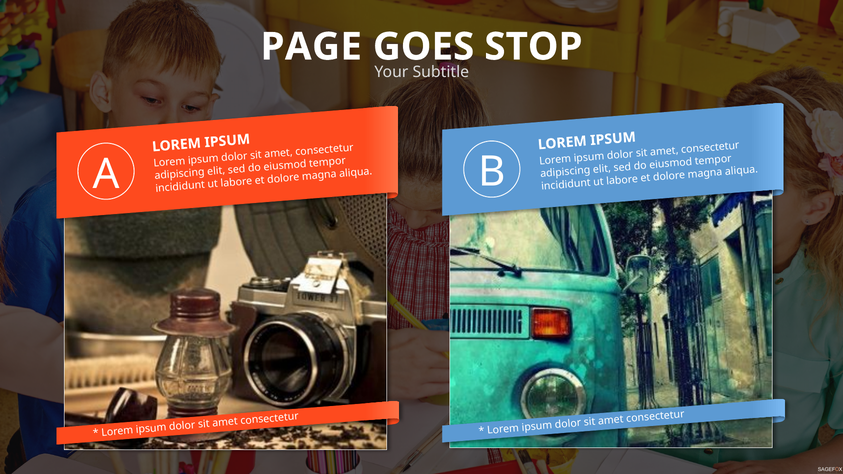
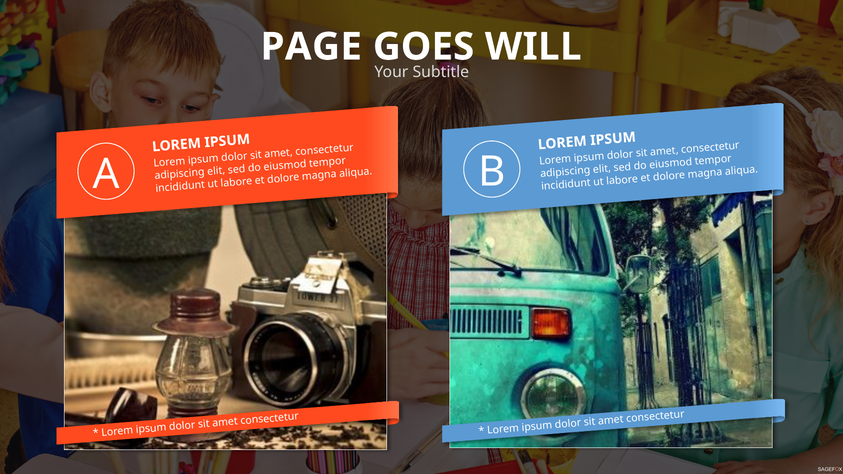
STOP: STOP -> WILL
